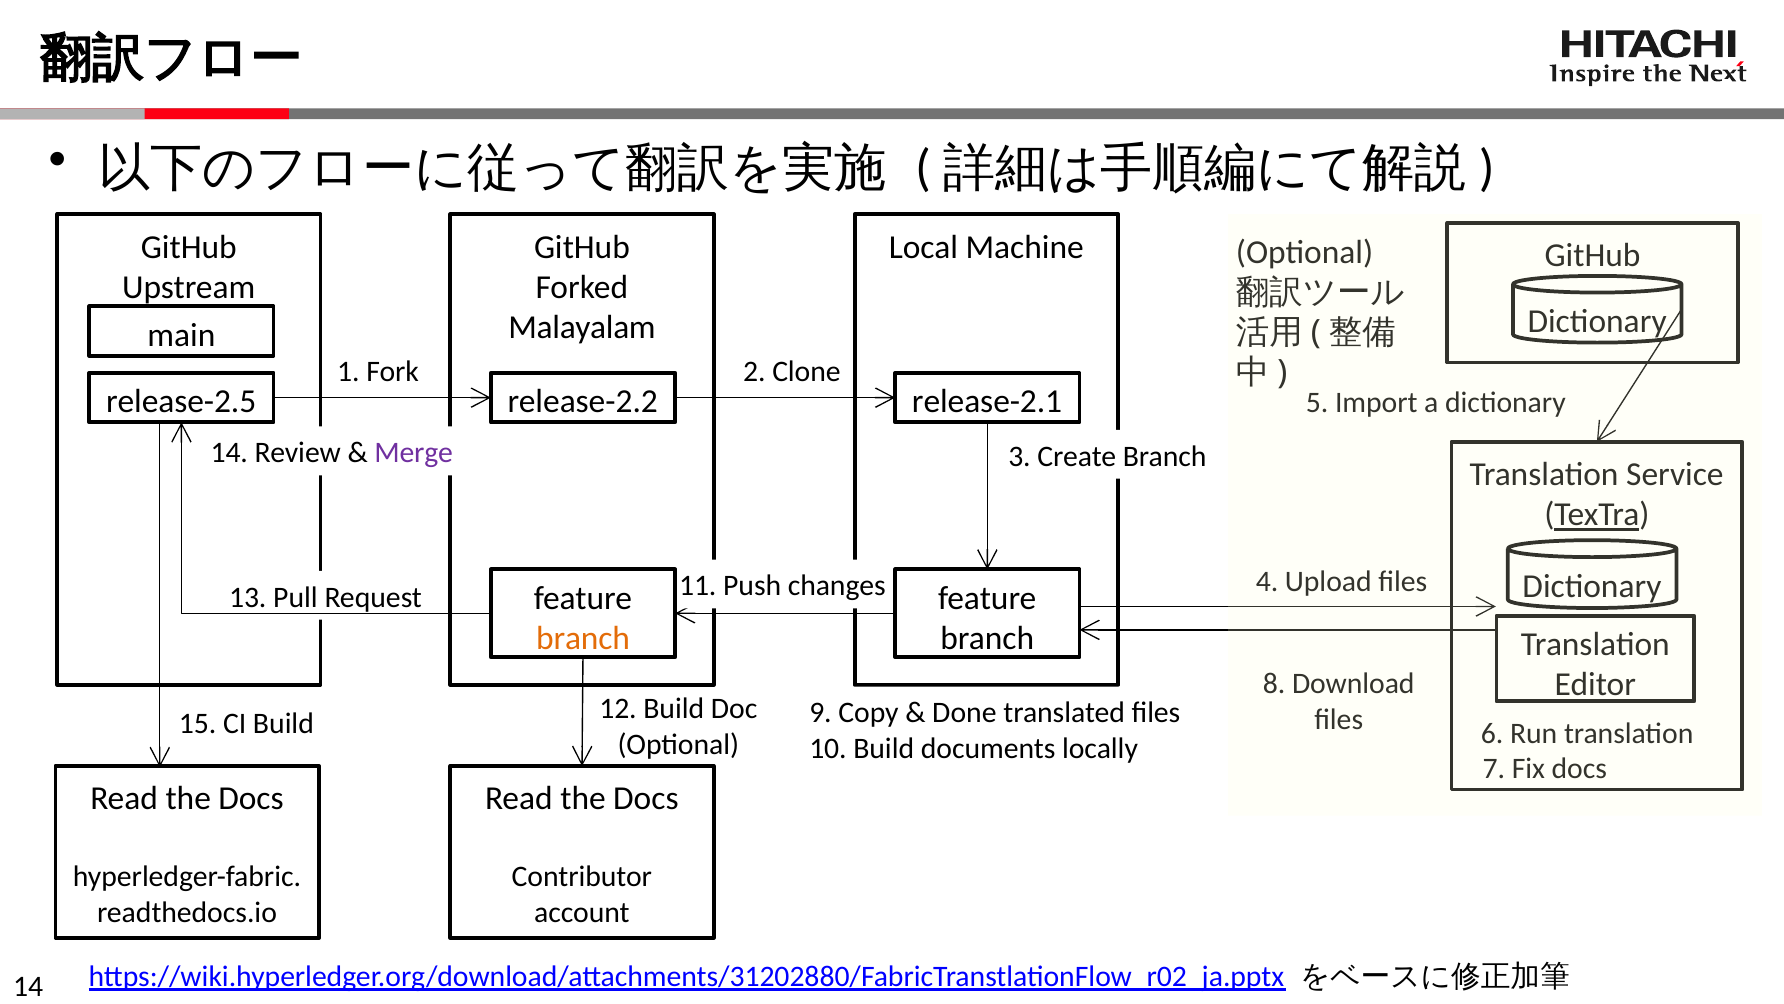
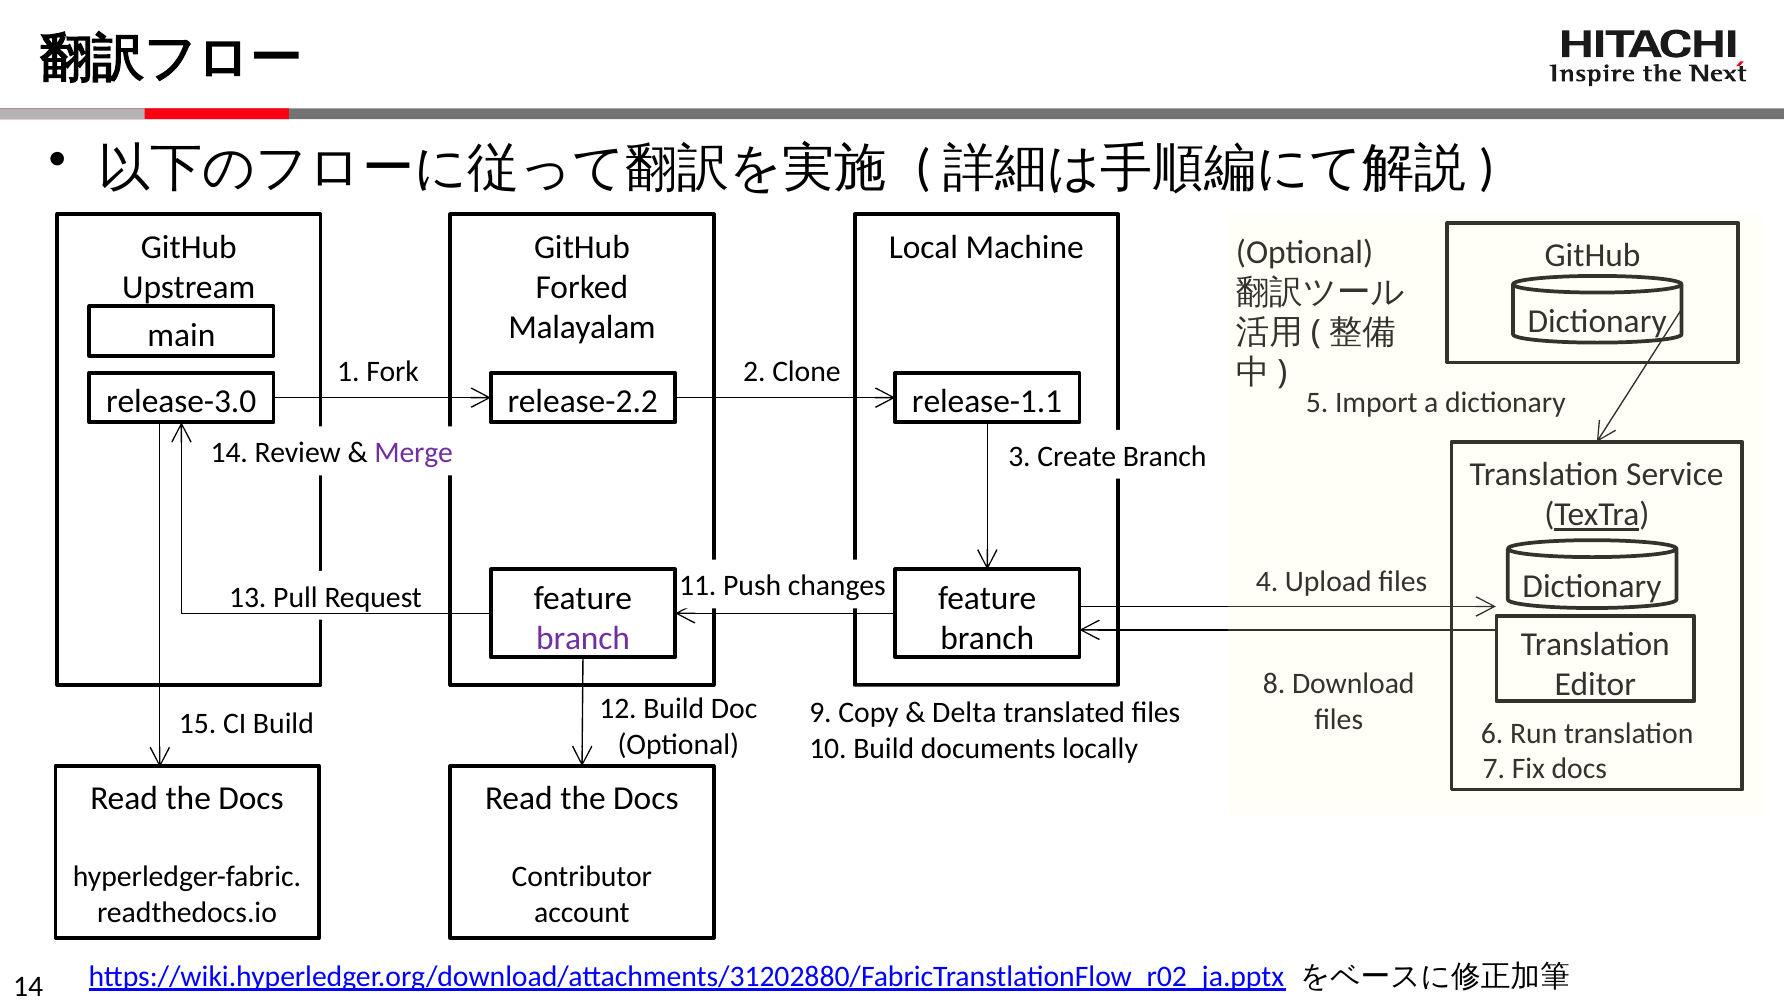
release-2.5: release-2.5 -> release-3.0
release-2.1: release-2.1 -> release-1.1
branch at (583, 638) colour: orange -> purple
Done: Done -> Delta
